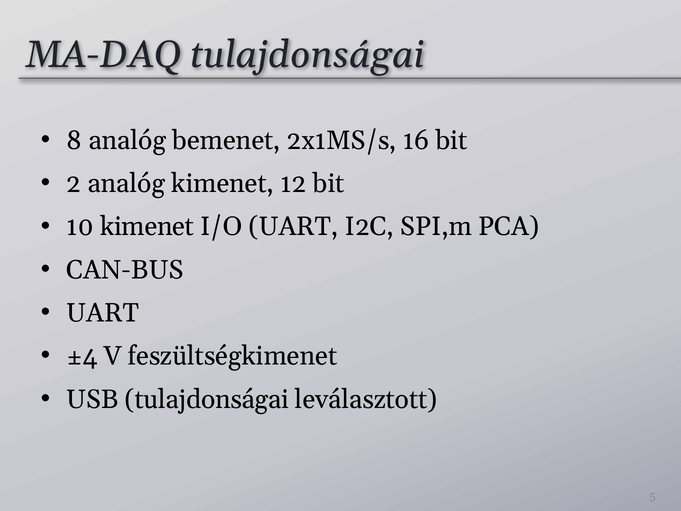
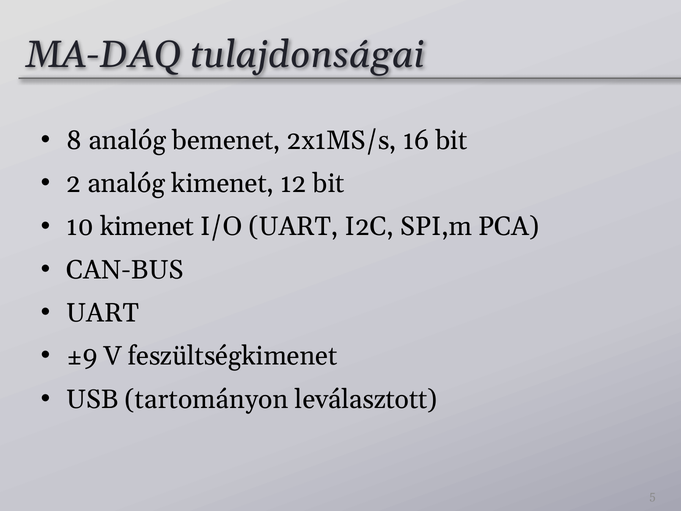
±4: ±4 -> ±9
USB tulajdonságai: tulajdonságai -> tartományon
